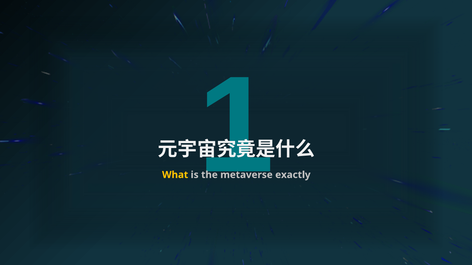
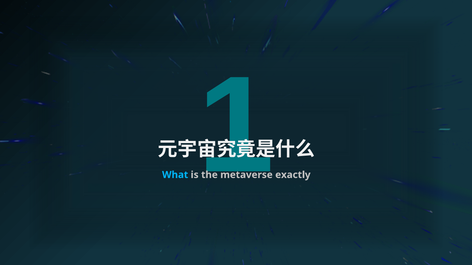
What colour: yellow -> light blue
